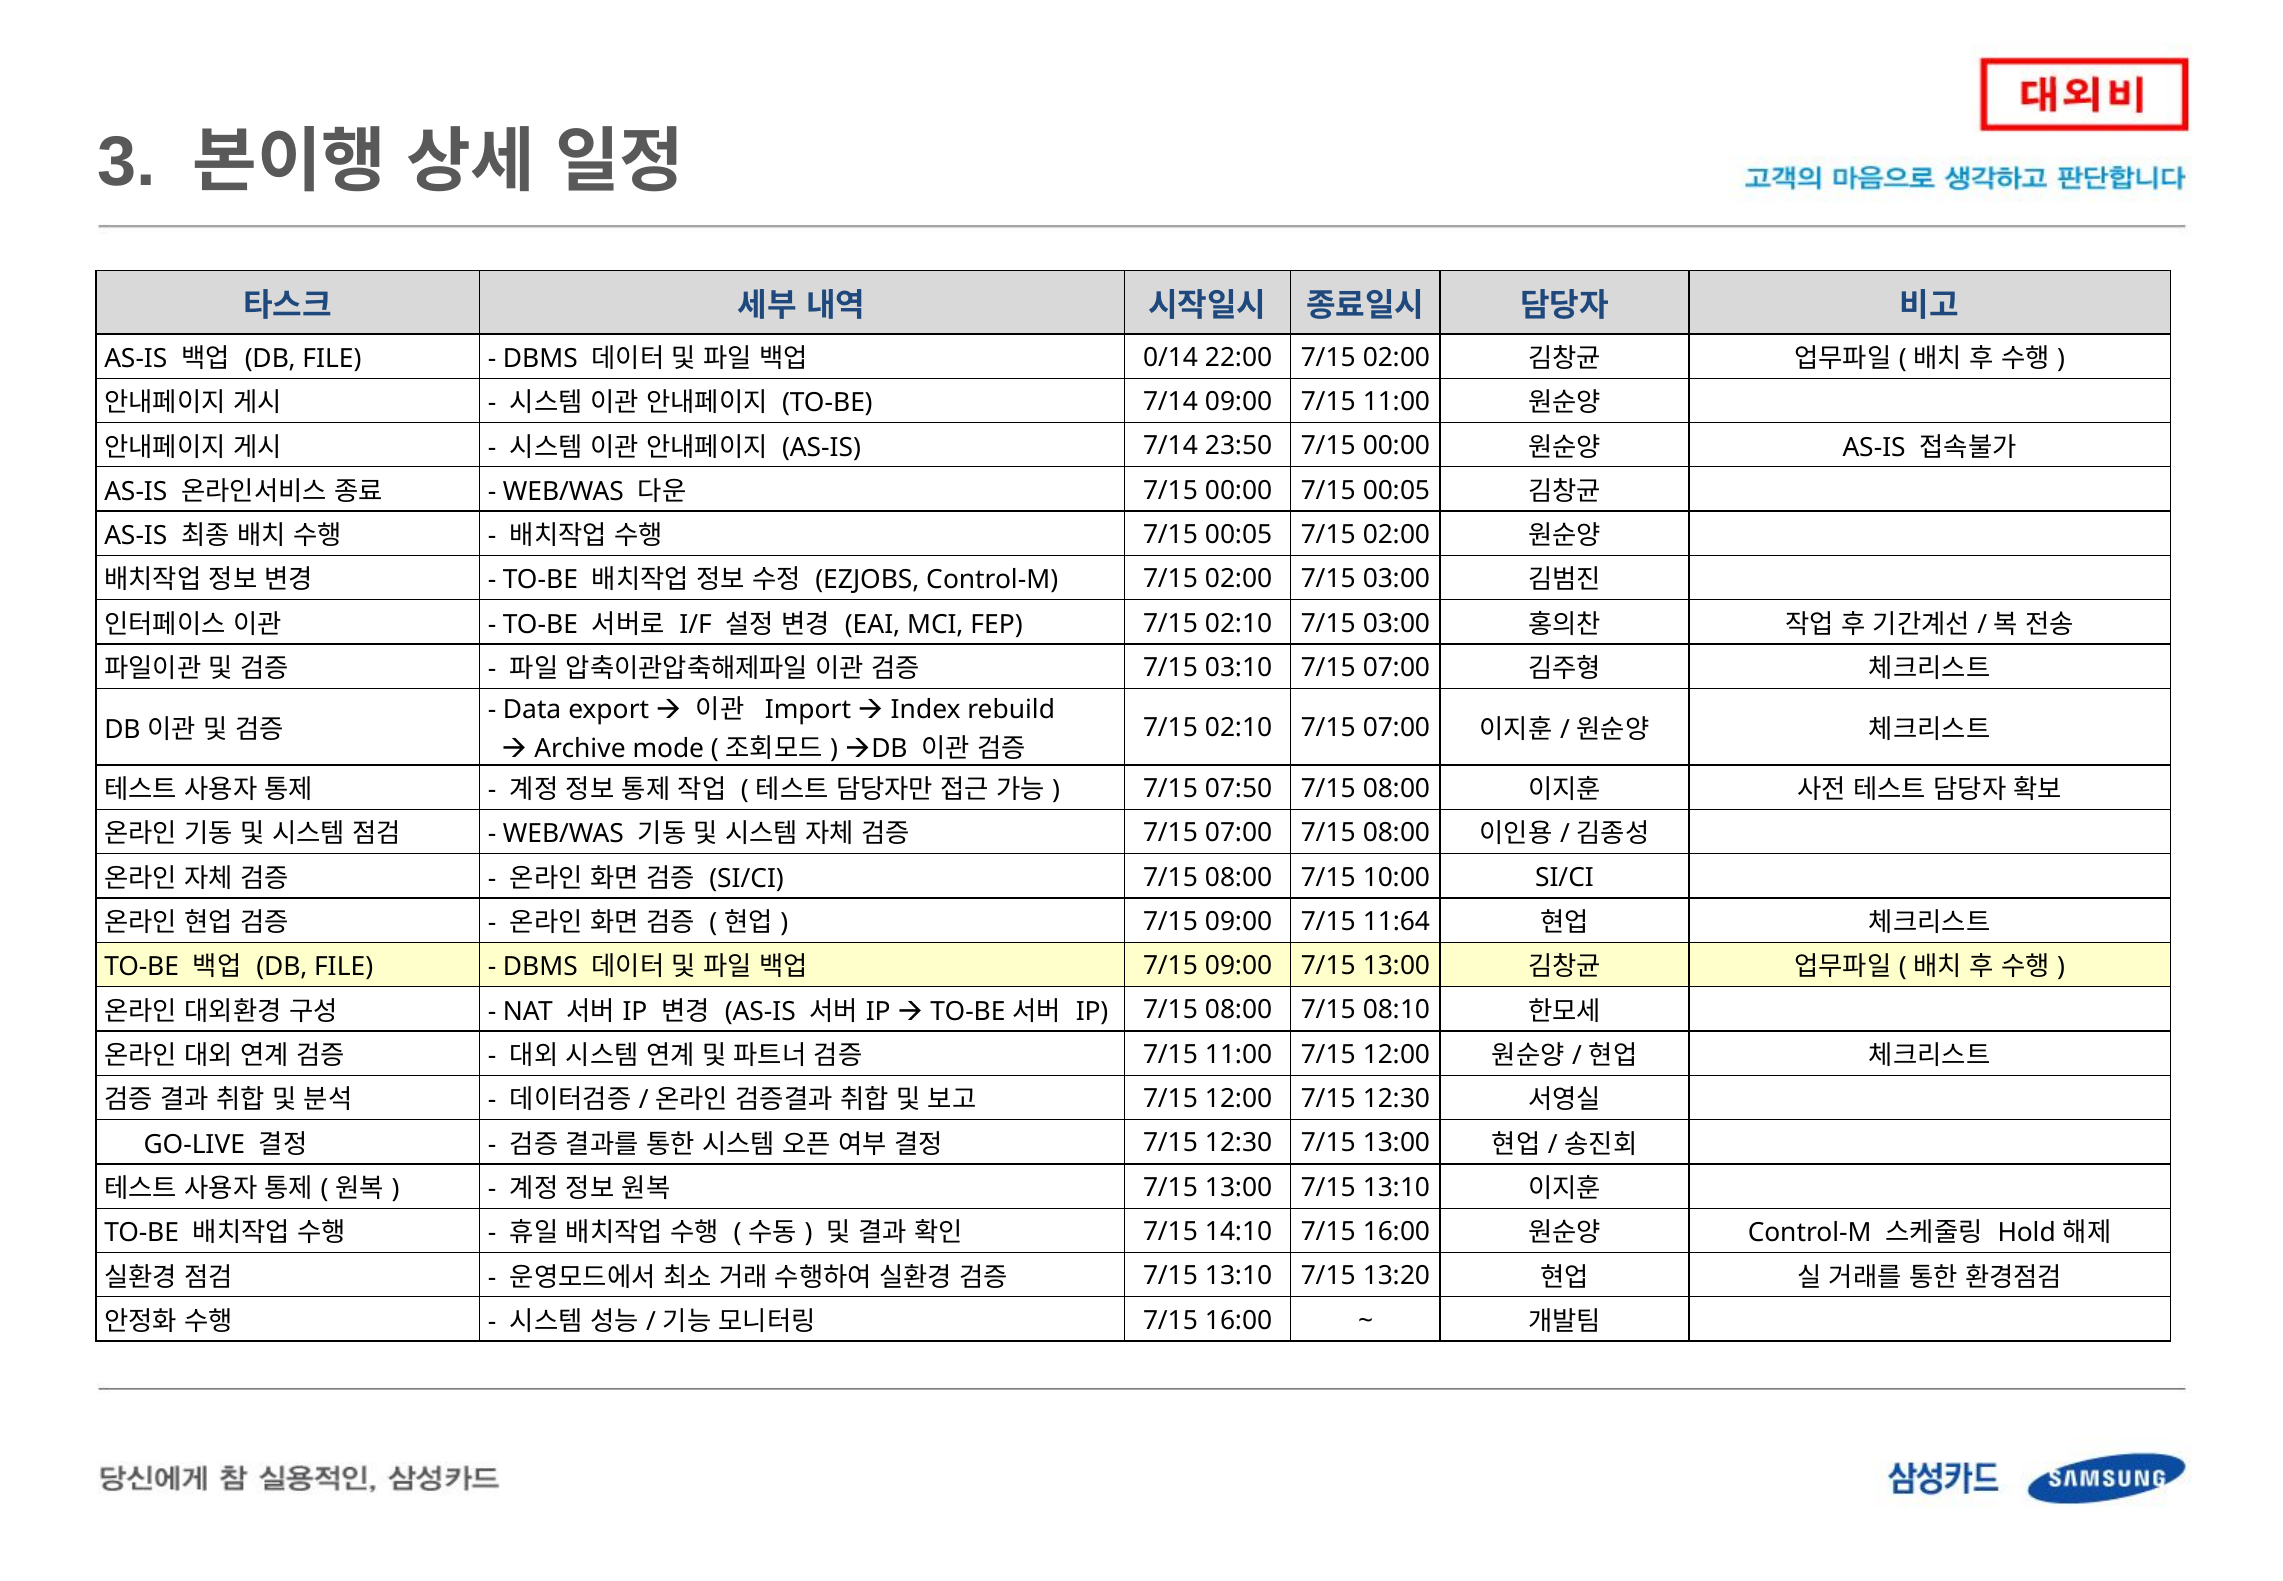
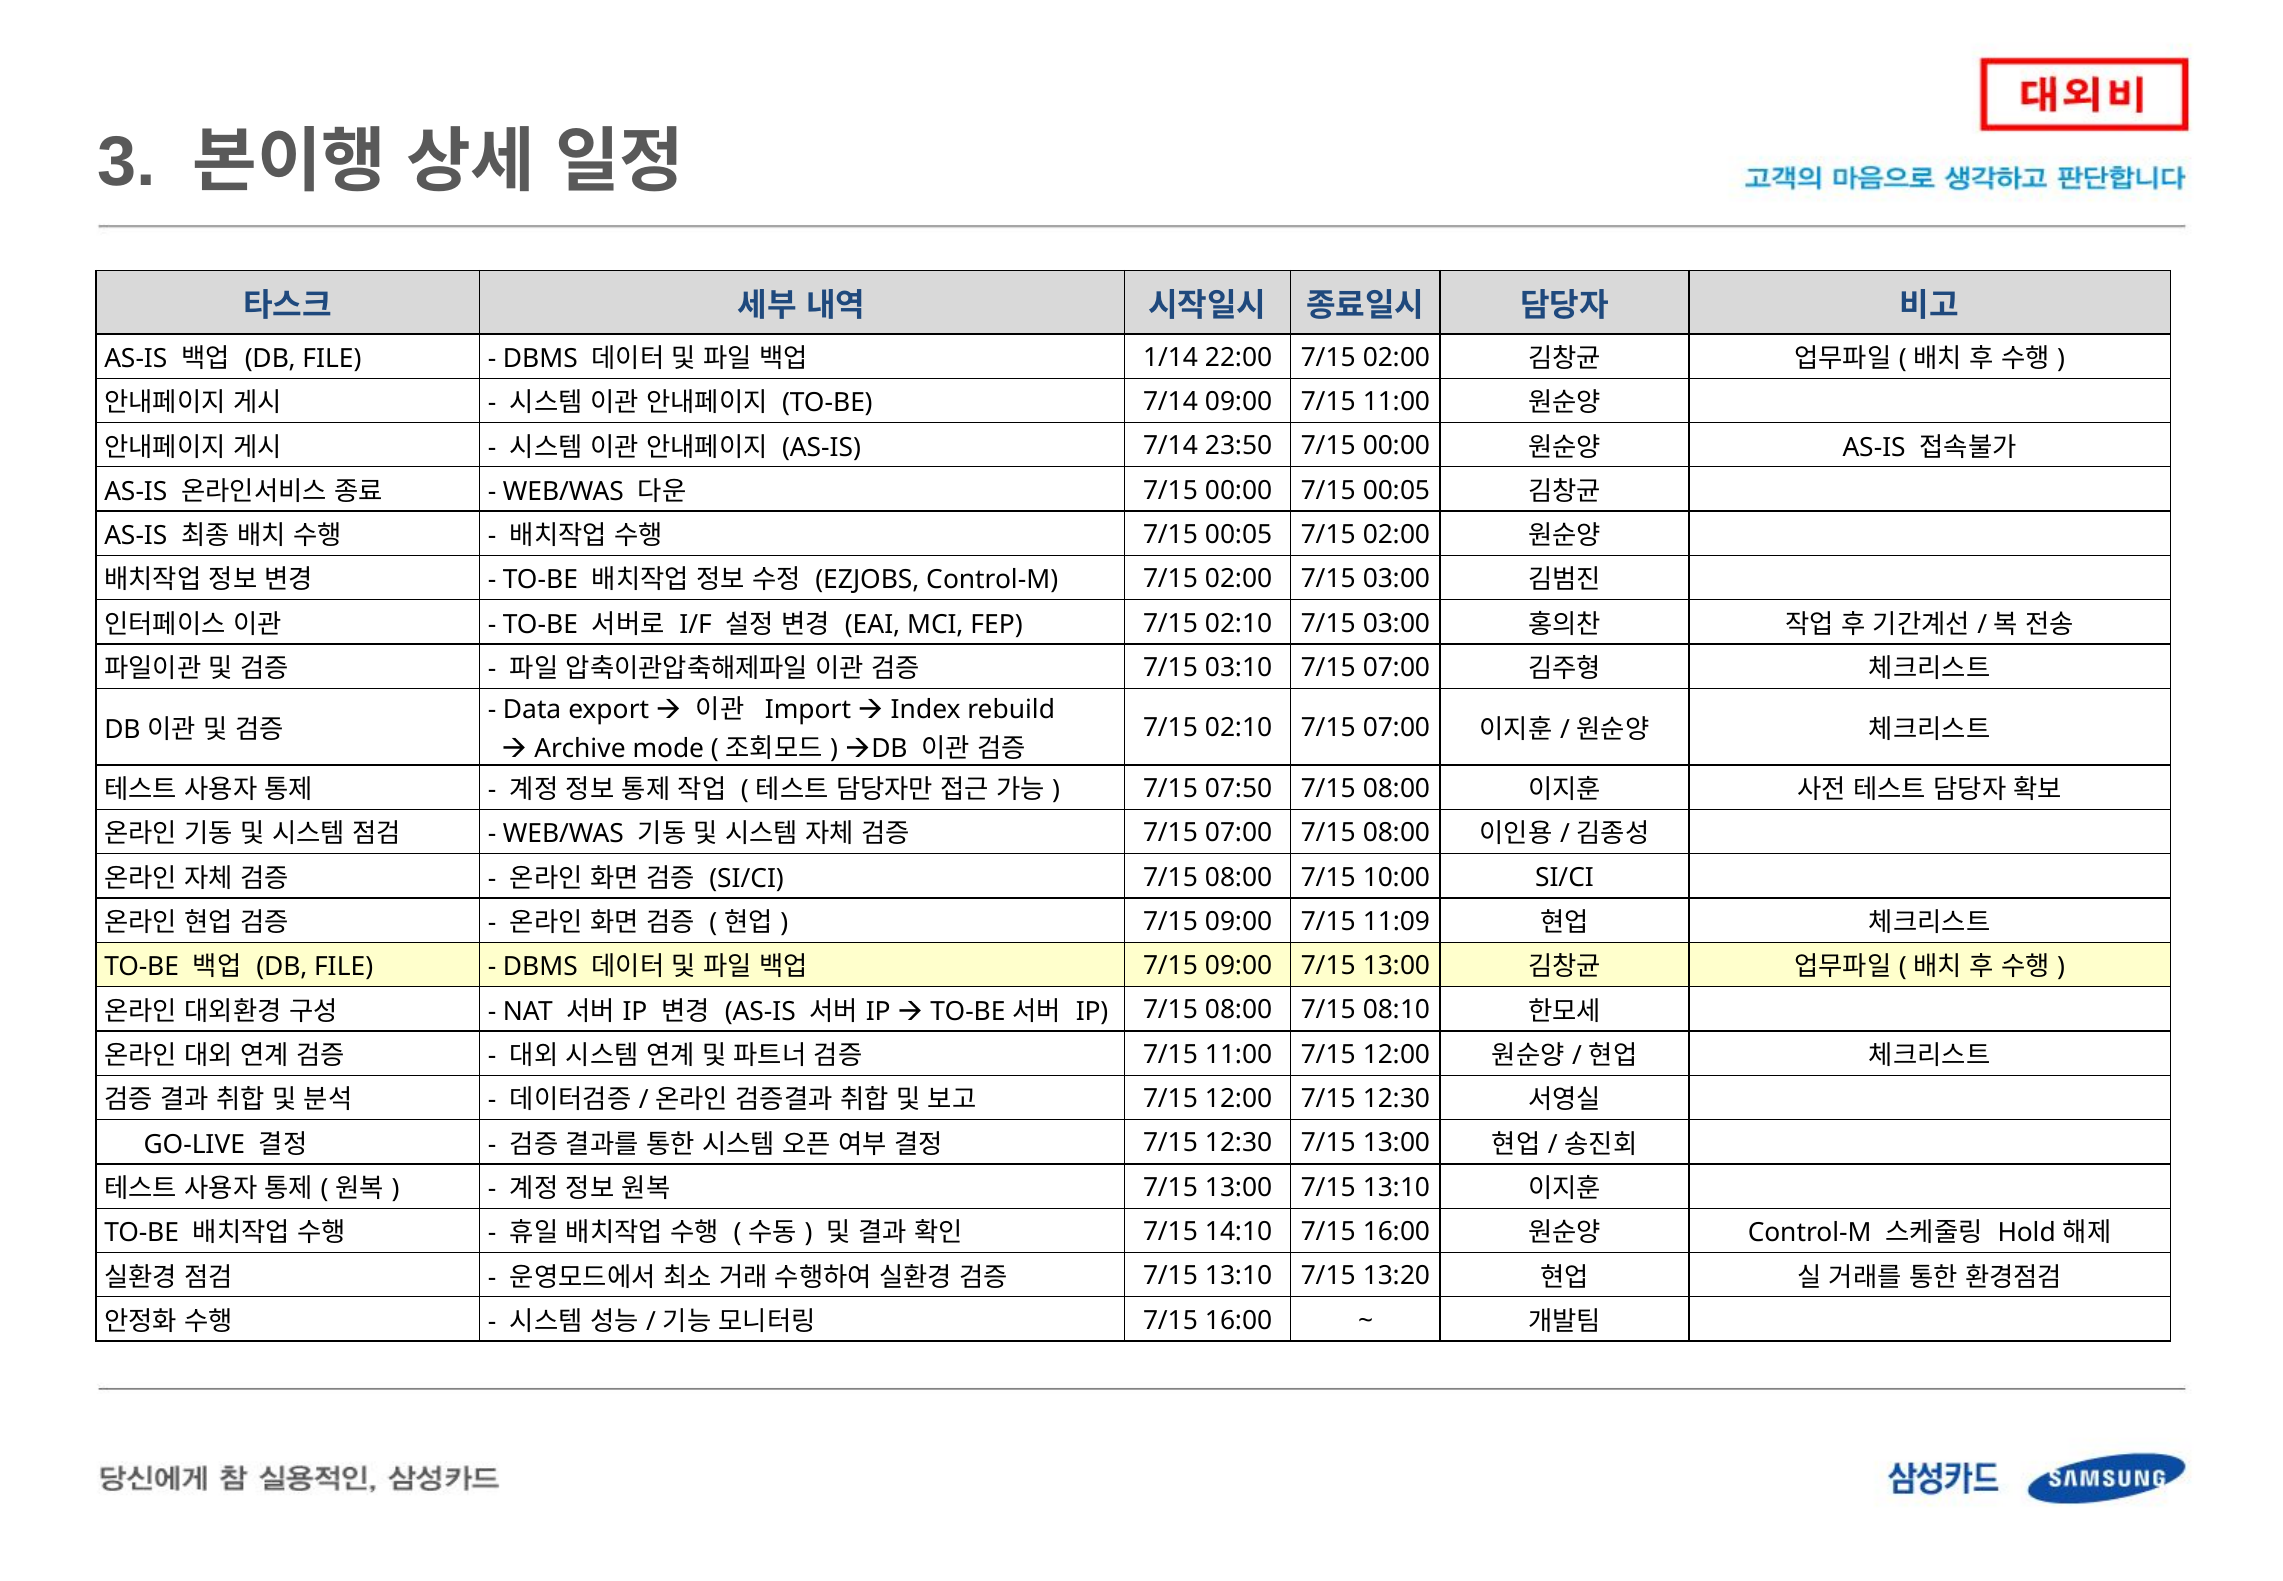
0/14: 0/14 -> 1/14
11:64: 11:64 -> 11:09
